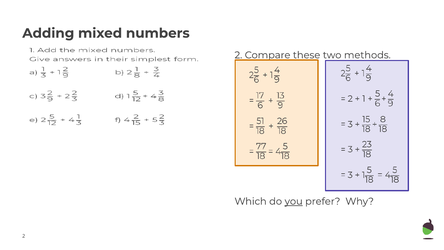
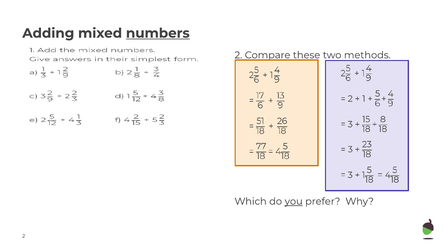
numbers underline: none -> present
